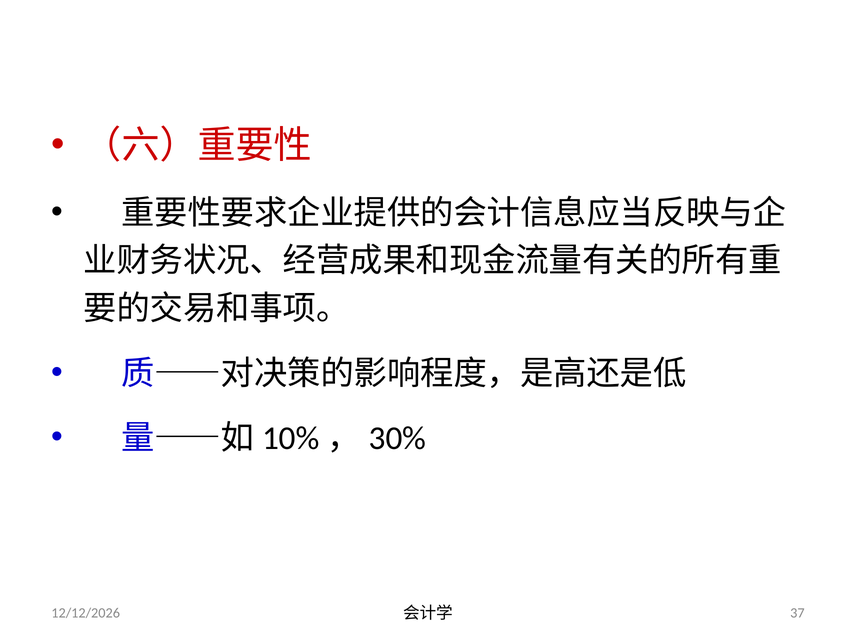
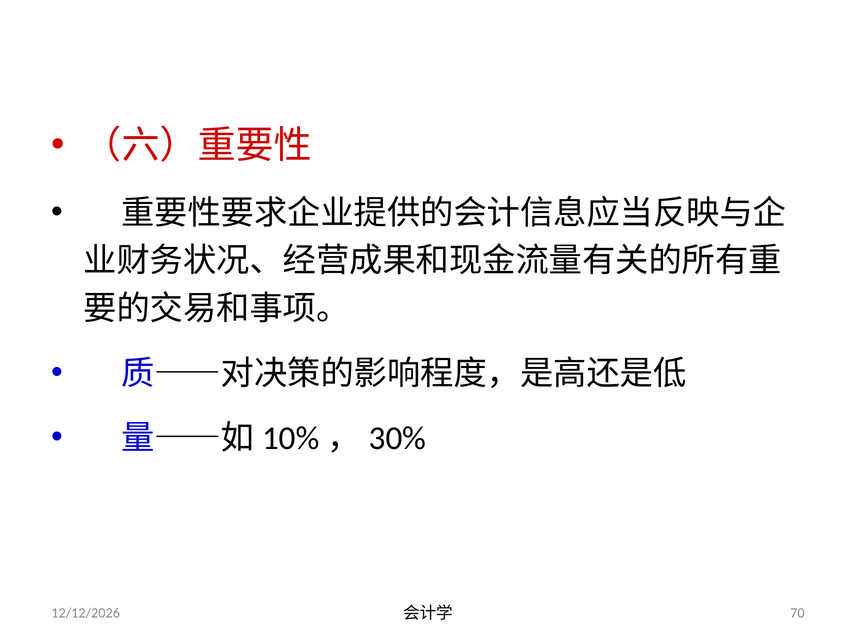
37: 37 -> 70
